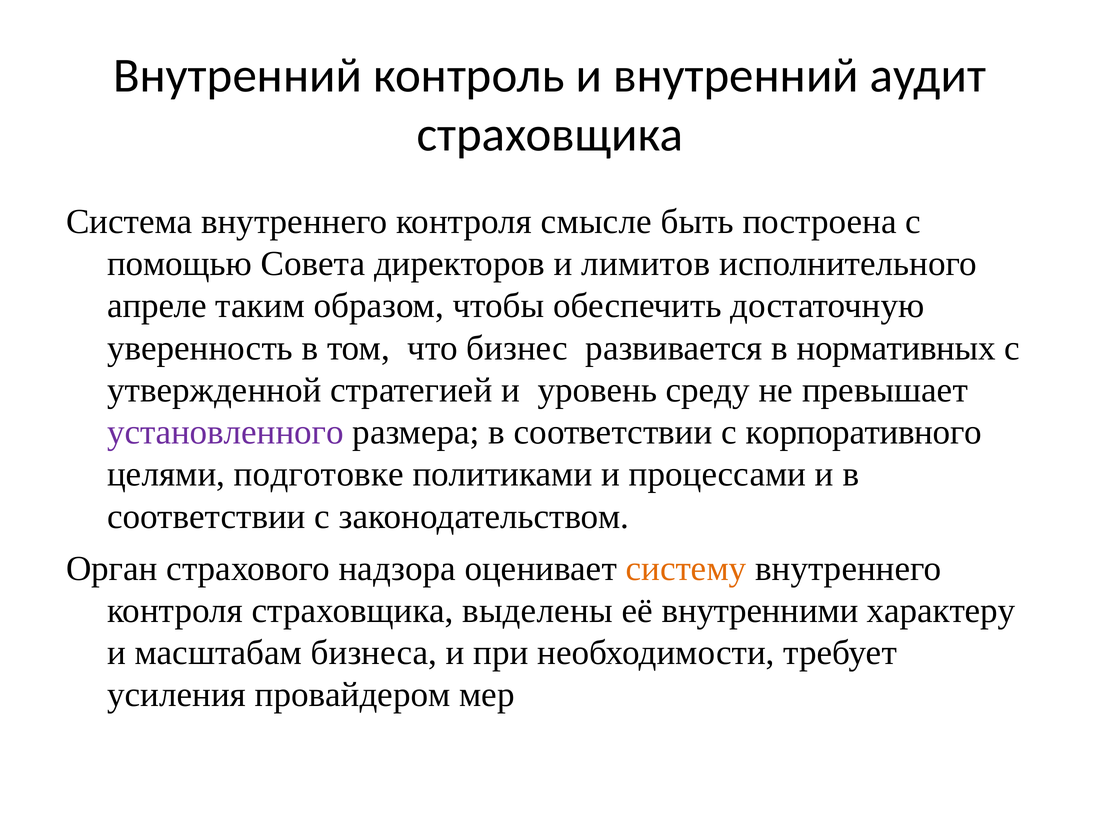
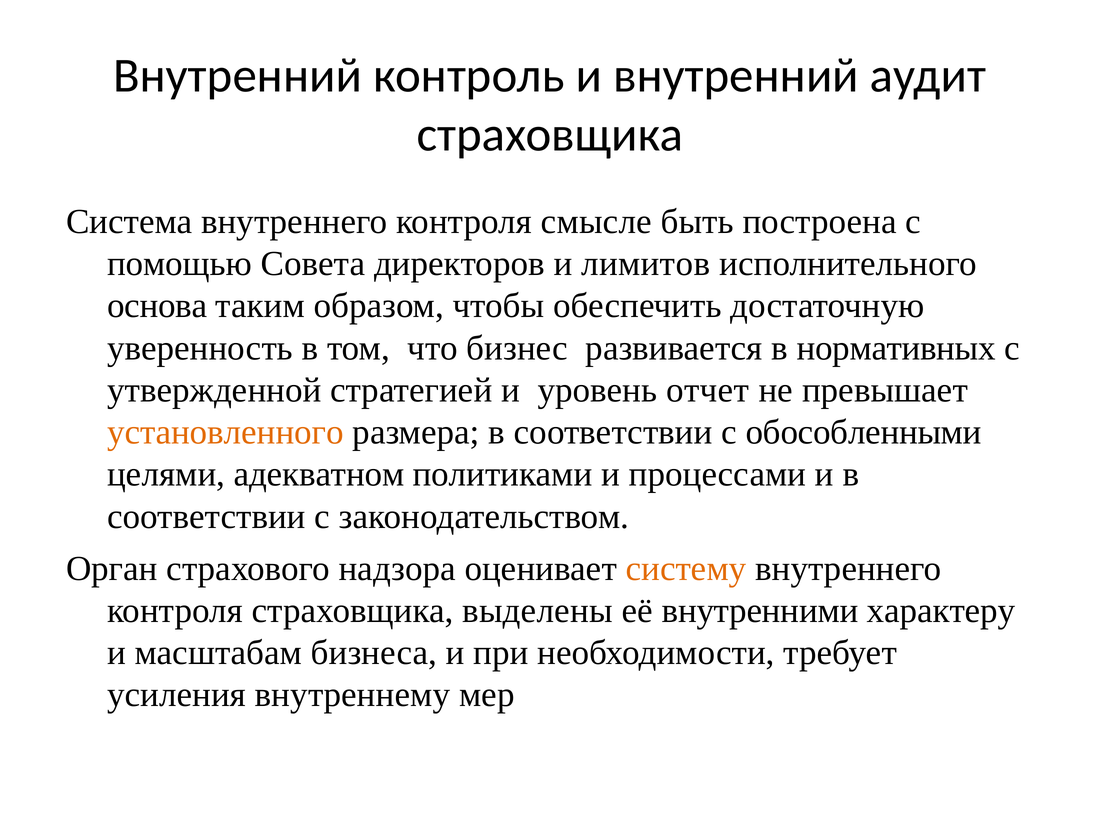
апреле: апреле -> основа
среду: среду -> отчет
установленного colour: purple -> orange
корпоративного: корпоративного -> обособленными
подготовке: подготовке -> адекватном
провайдером: провайдером -> внутреннему
